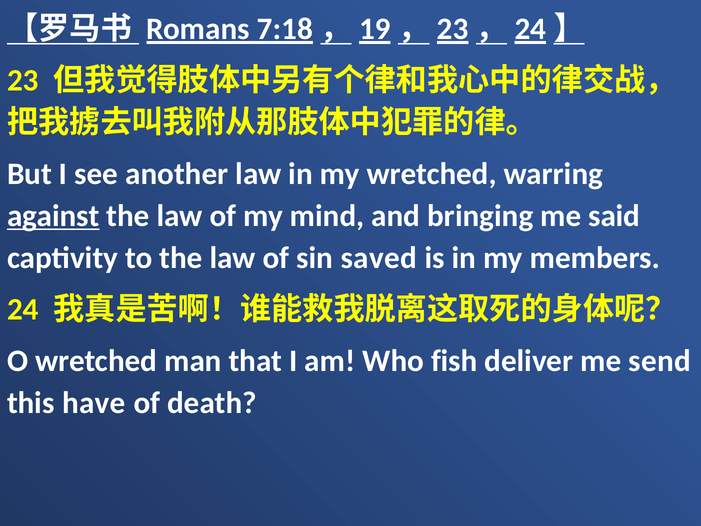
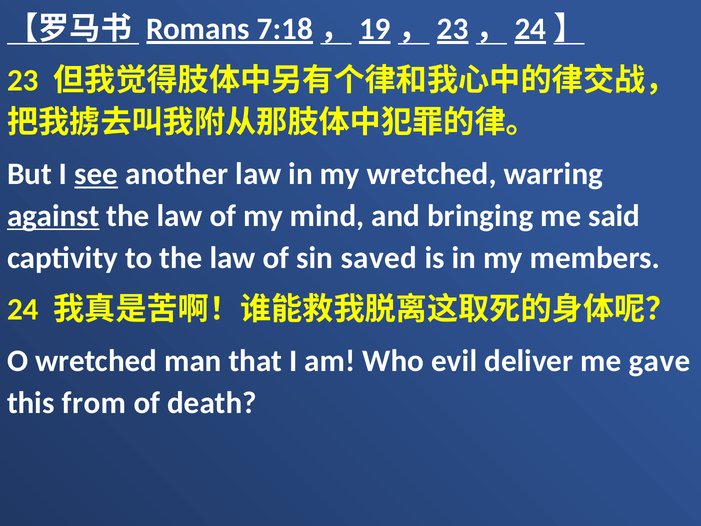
see underline: none -> present
fish: fish -> evil
send: send -> gave
have: have -> from
